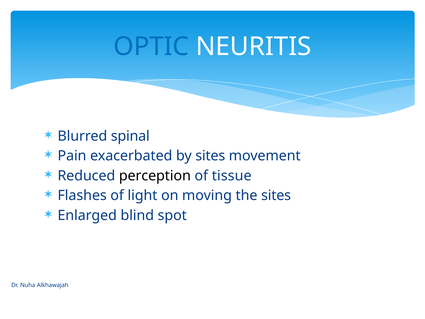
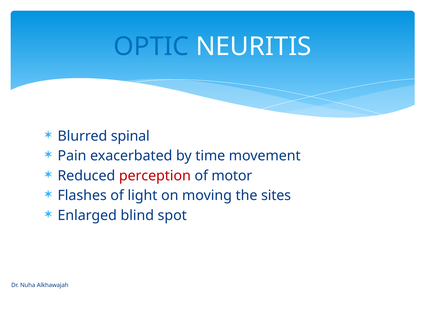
by sites: sites -> time
perception colour: black -> red
tissue: tissue -> motor
